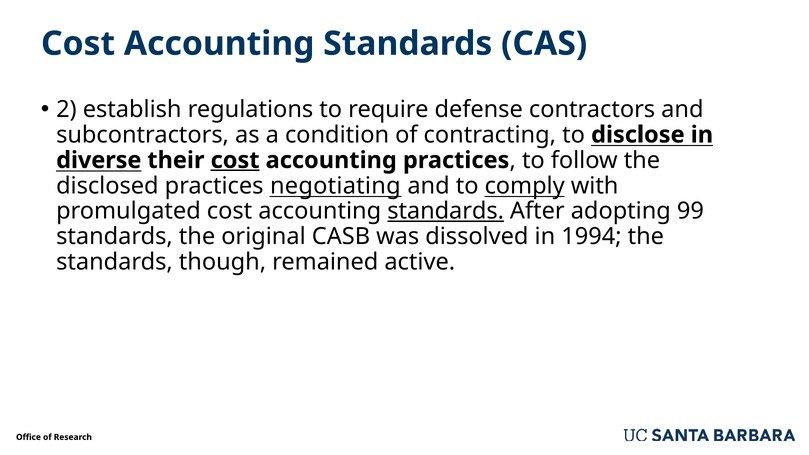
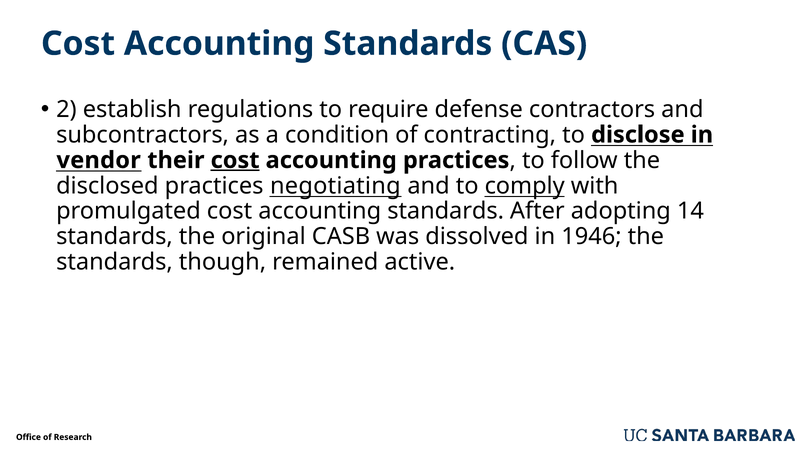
diverse: diverse -> vendor
standards at (446, 211) underline: present -> none
99: 99 -> 14
1994: 1994 -> 1946
